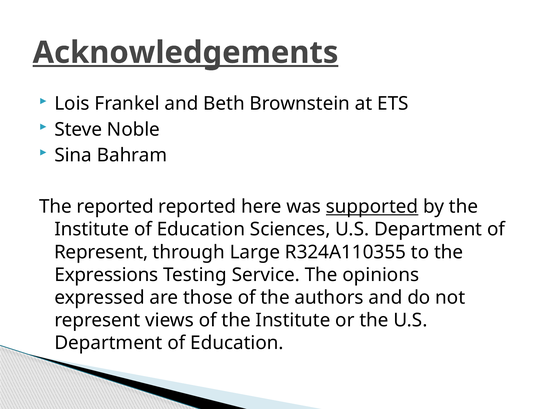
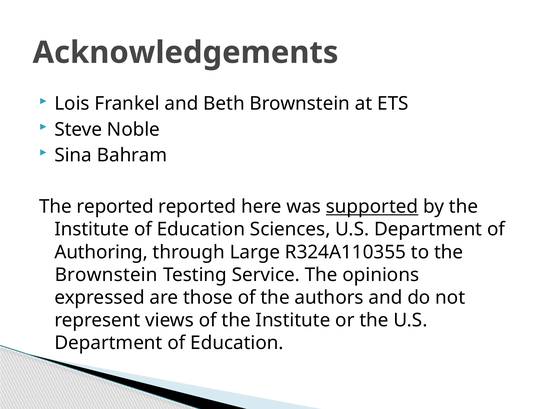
Acknowledgements underline: present -> none
Represent at (101, 252): Represent -> Authoring
Expressions at (106, 275): Expressions -> Brownstein
